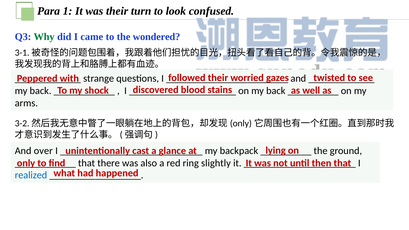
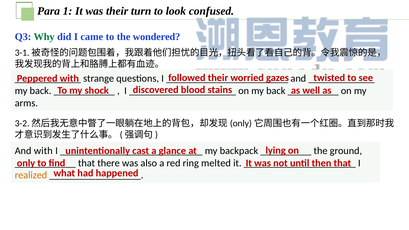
And over: over -> with
slightly: slightly -> melted
realized colour: blue -> orange
